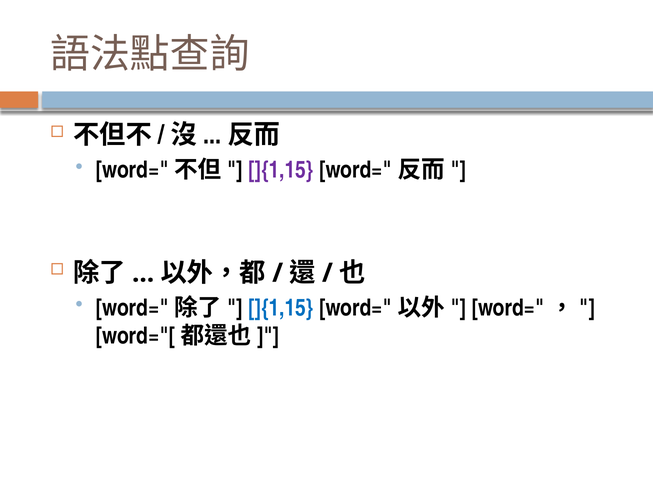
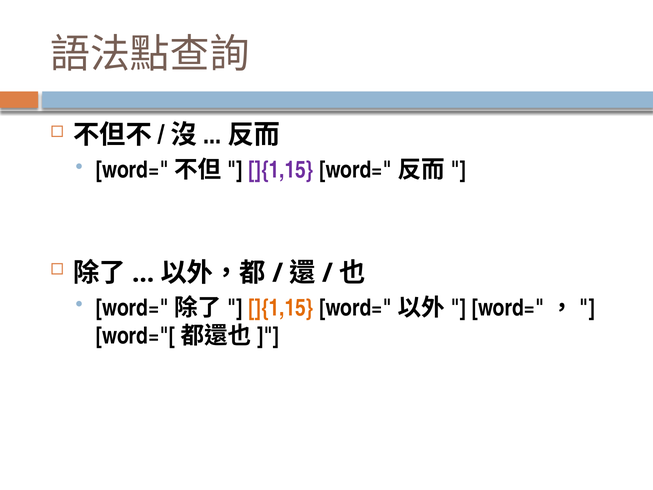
]{1,15 at (281, 308) colour: blue -> orange
